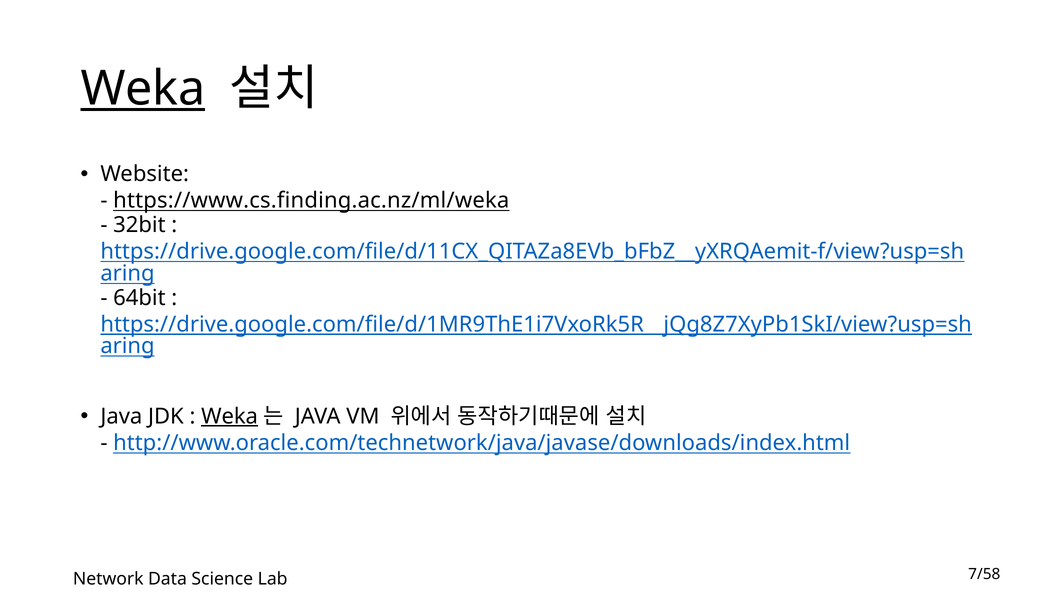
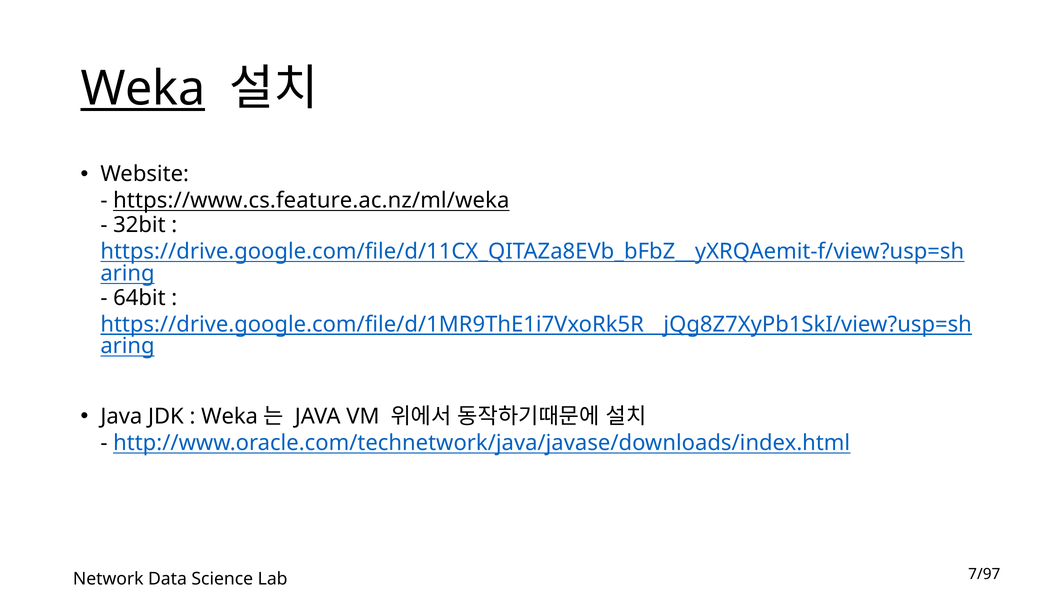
https://www.cs.finding.ac.nz/ml/weka: https://www.cs.finding.ac.nz/ml/weka -> https://www.cs.feature.ac.nz/ml/weka
Weka at (230, 416) underline: present -> none
7/58: 7/58 -> 7/97
